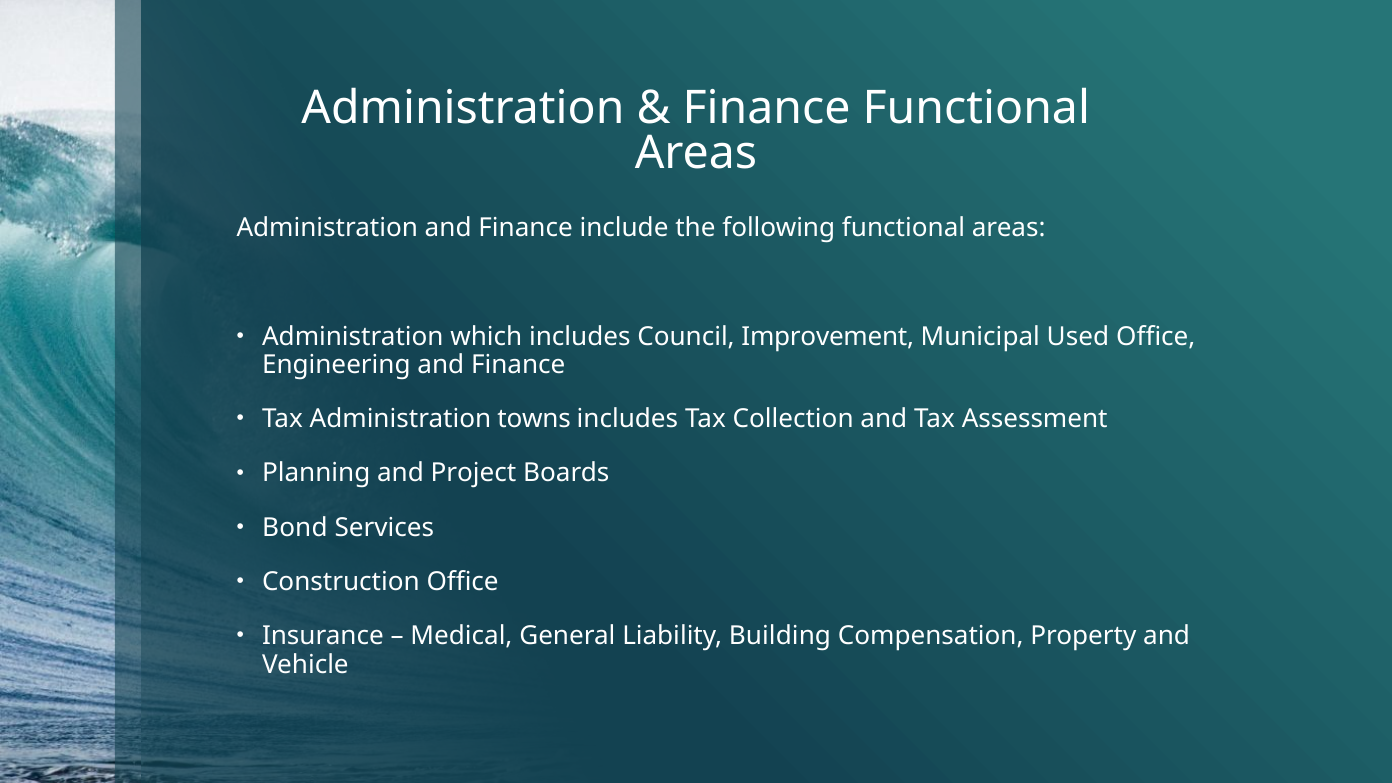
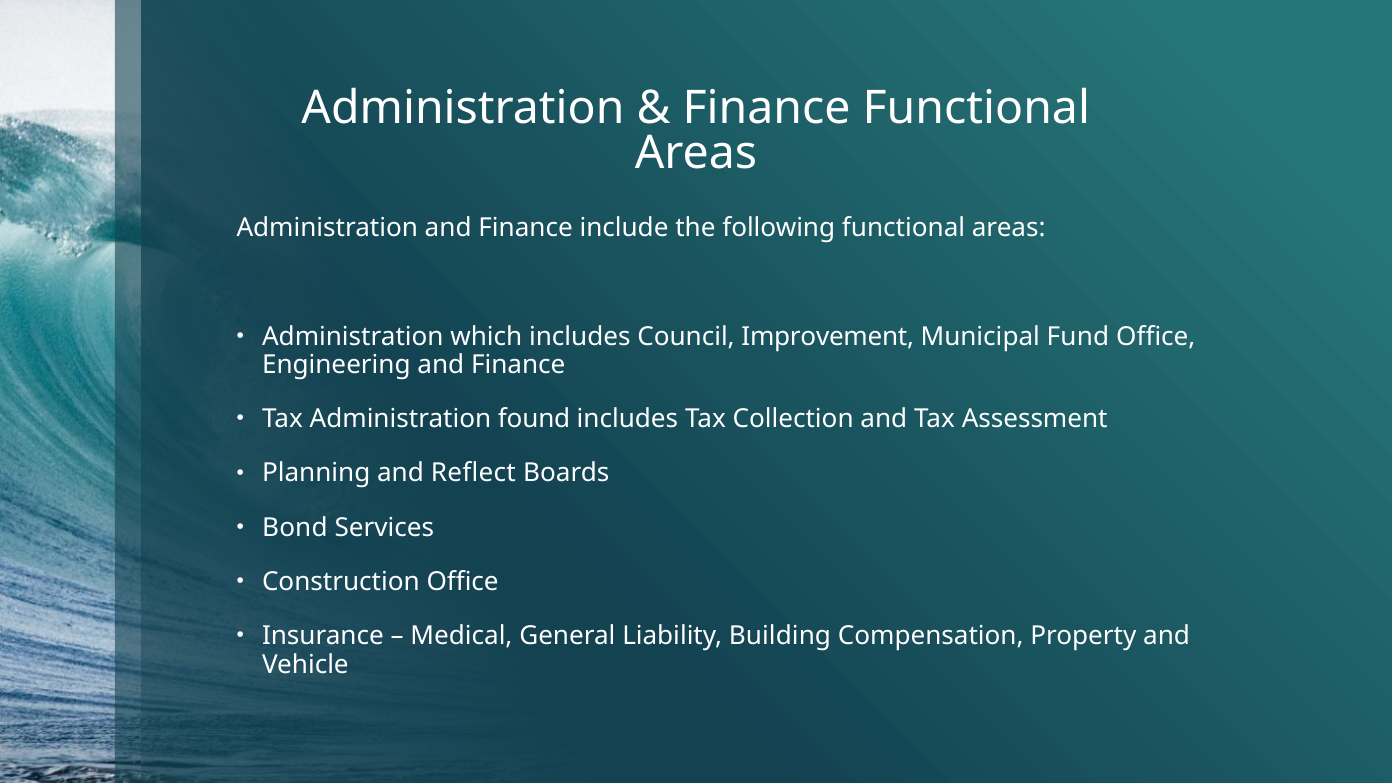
Used: Used -> Fund
towns: towns -> found
Project: Project -> Reflect
